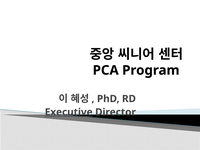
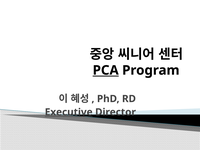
PCA underline: none -> present
